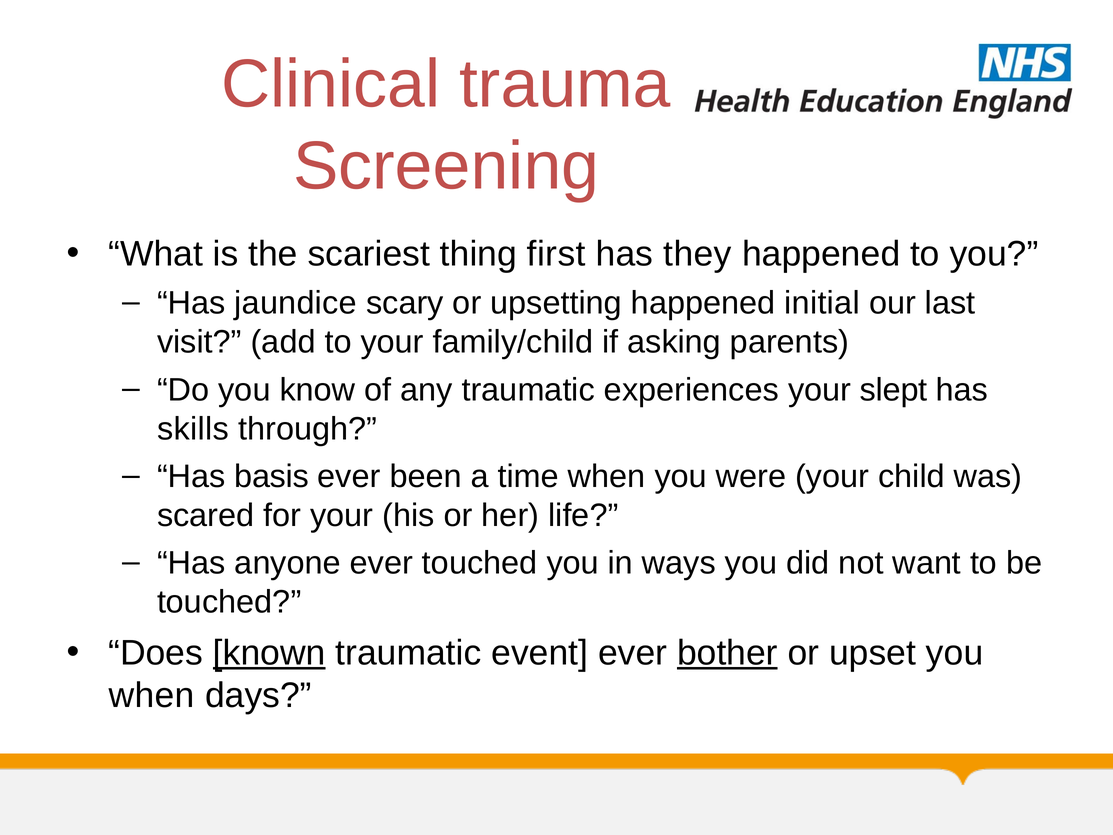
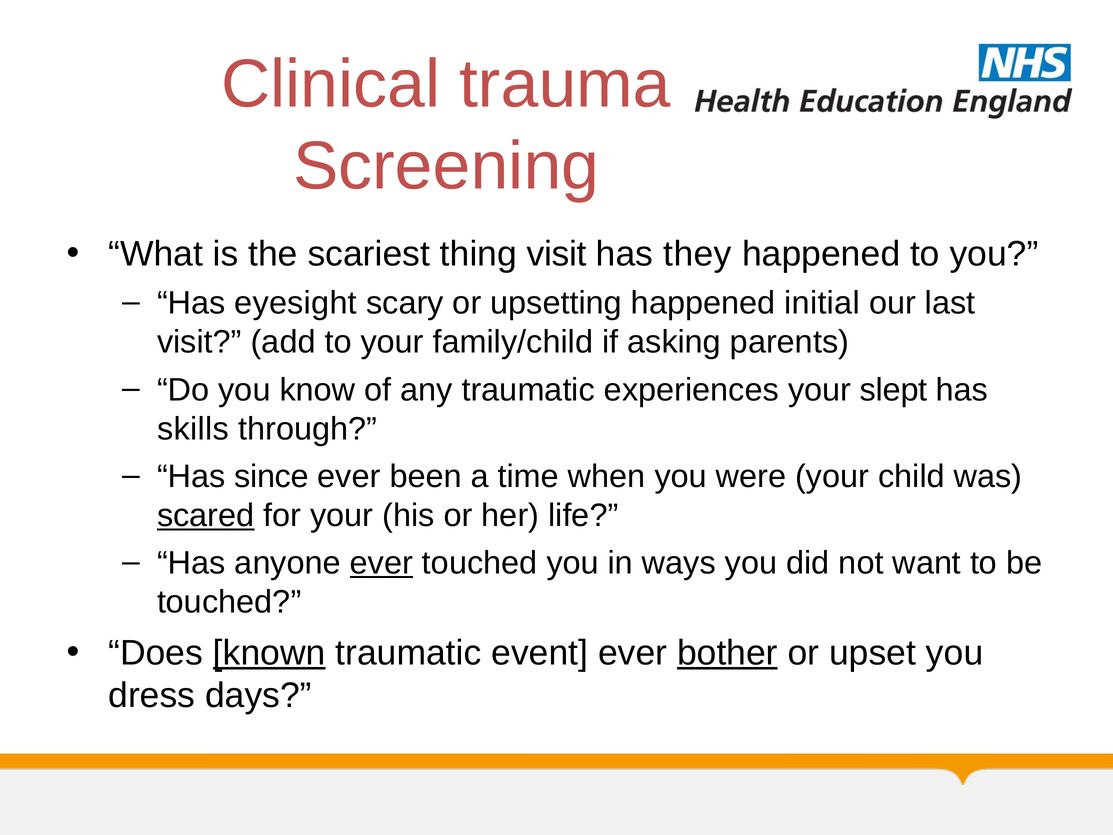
thing first: first -> visit
jaundice: jaundice -> eyesight
basis: basis -> since
scared underline: none -> present
ever at (381, 563) underline: none -> present
when at (152, 695): when -> dress
